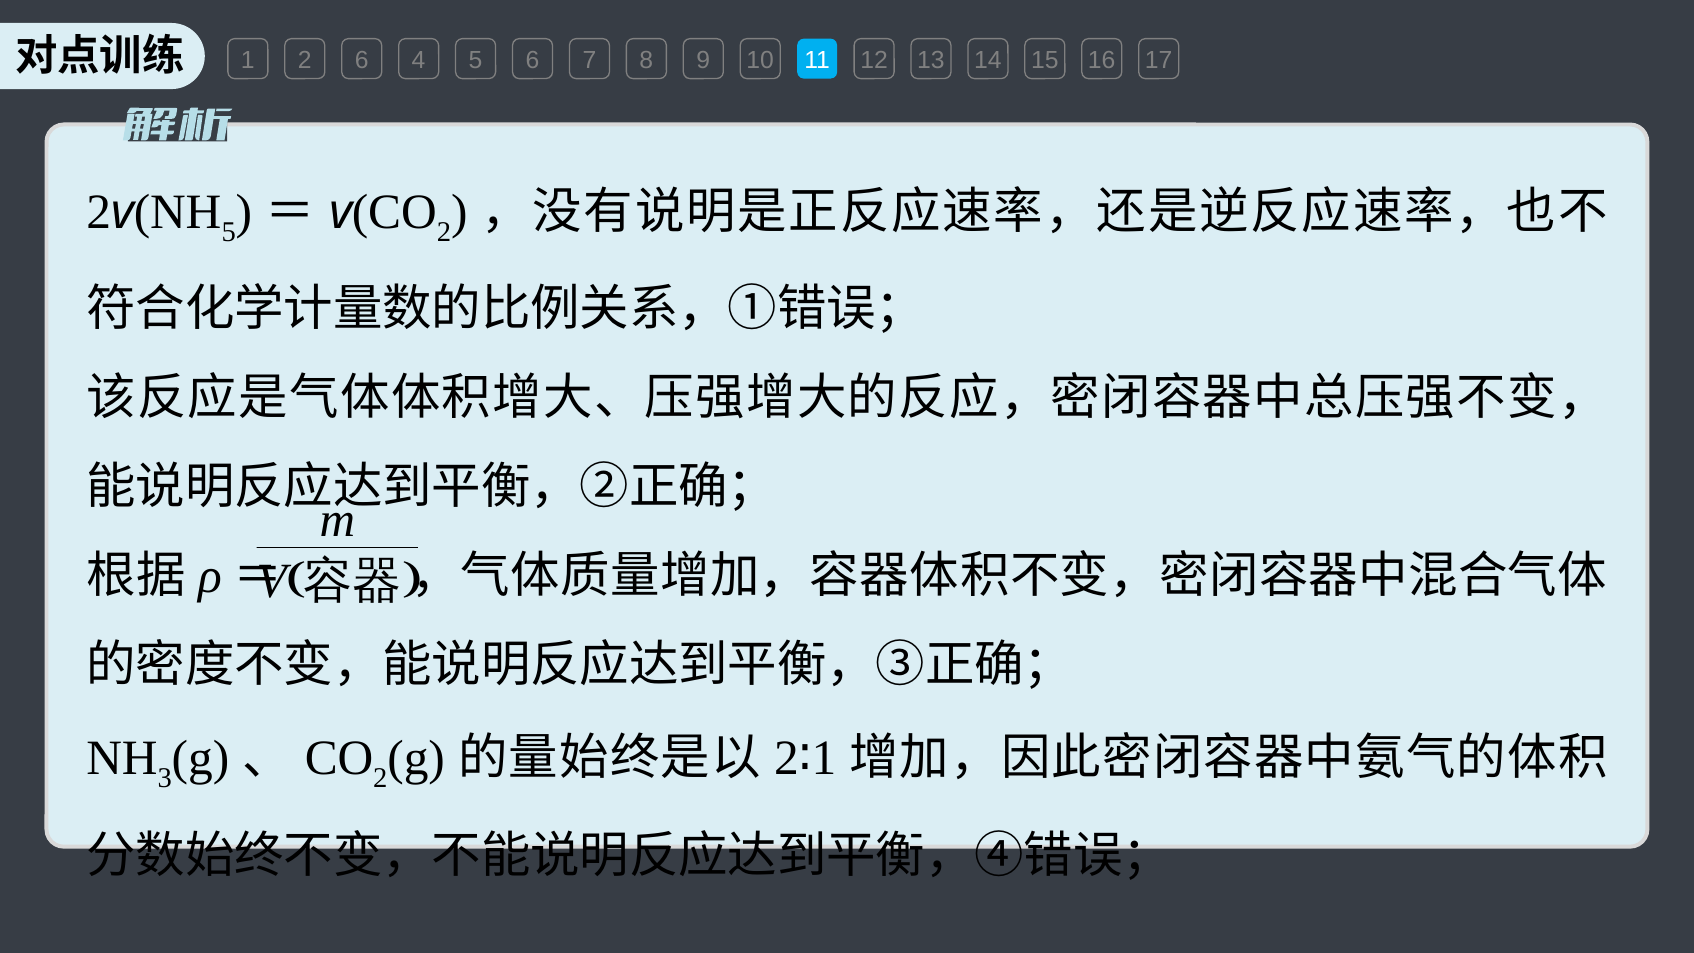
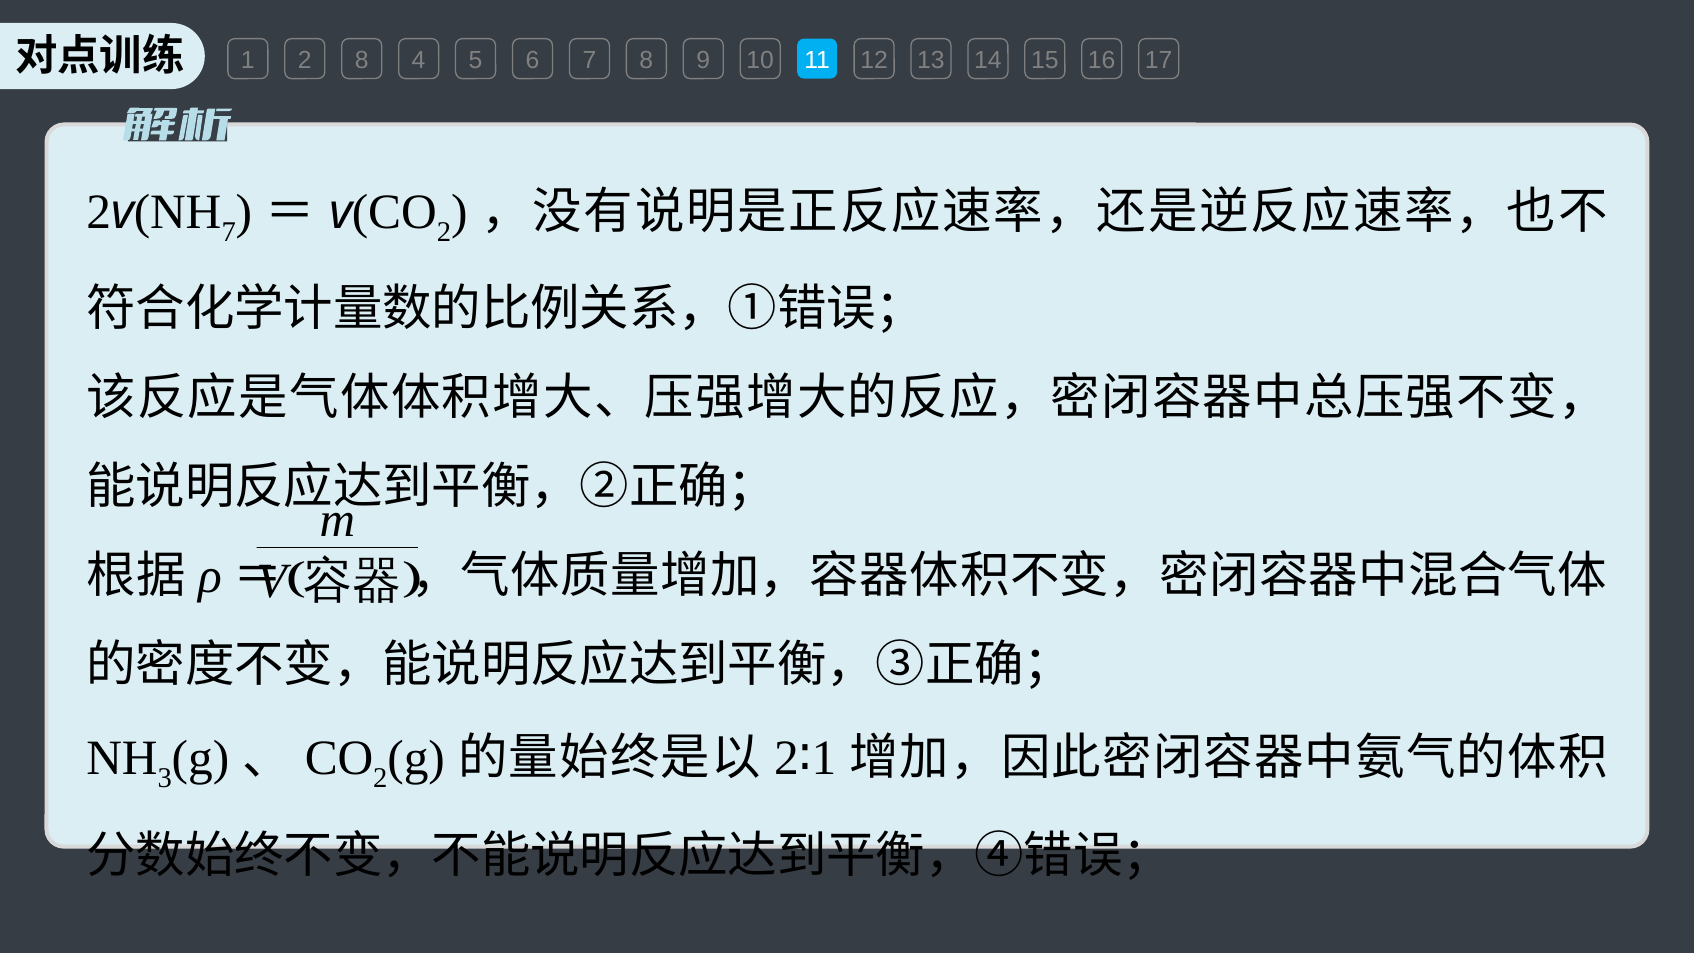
2 6: 6 -> 8
5 at (229, 232): 5 -> 7
